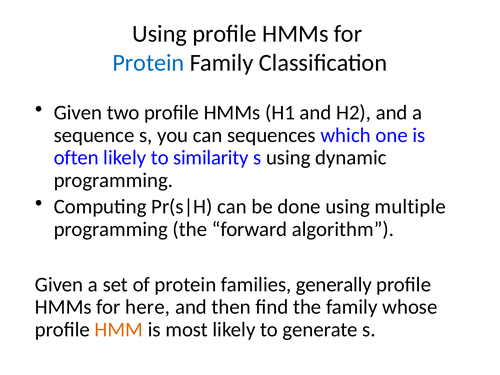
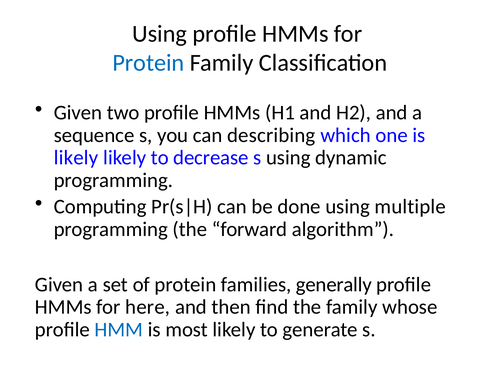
sequences: sequences -> describing
often at (76, 158): often -> likely
similarity: similarity -> decrease
HMM colour: orange -> blue
